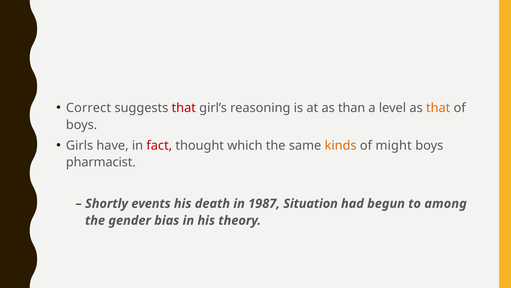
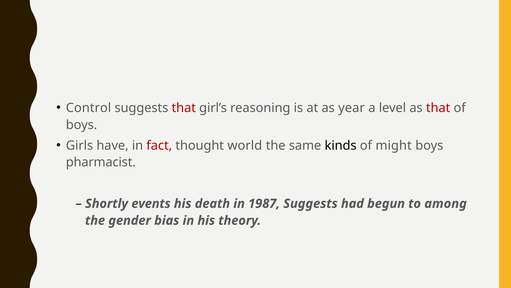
Correct: Correct -> Control
than: than -> year
that at (438, 108) colour: orange -> red
which: which -> world
kinds colour: orange -> black
1987 Situation: Situation -> Suggests
